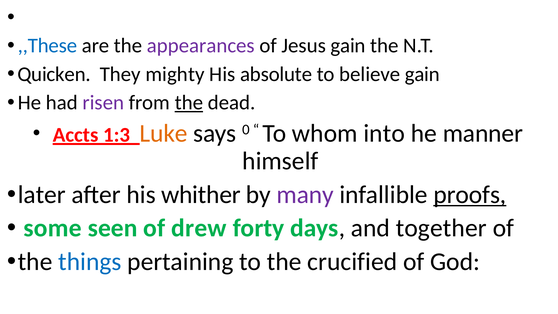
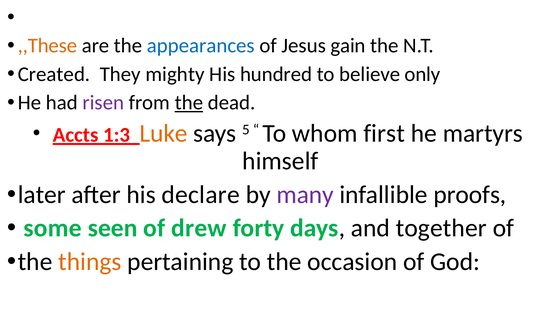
,,These colour: blue -> orange
appearances colour: purple -> blue
Quicken: Quicken -> Created
absolute: absolute -> hundred
believe gain: gain -> only
0: 0 -> 5
into: into -> first
manner: manner -> martyrs
whither: whither -> declare
proofs underline: present -> none
things colour: blue -> orange
crucified: crucified -> occasion
